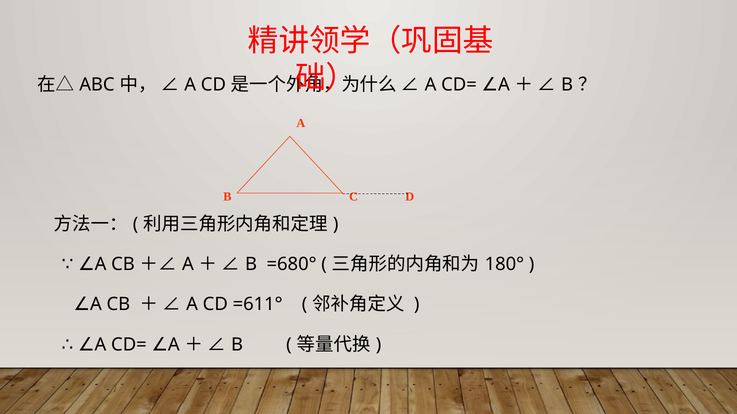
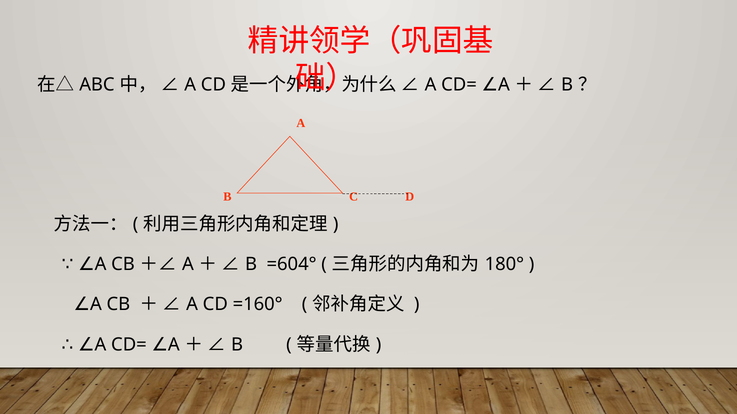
=680°: =680° -> =604°
=611°: =611° -> =160°
